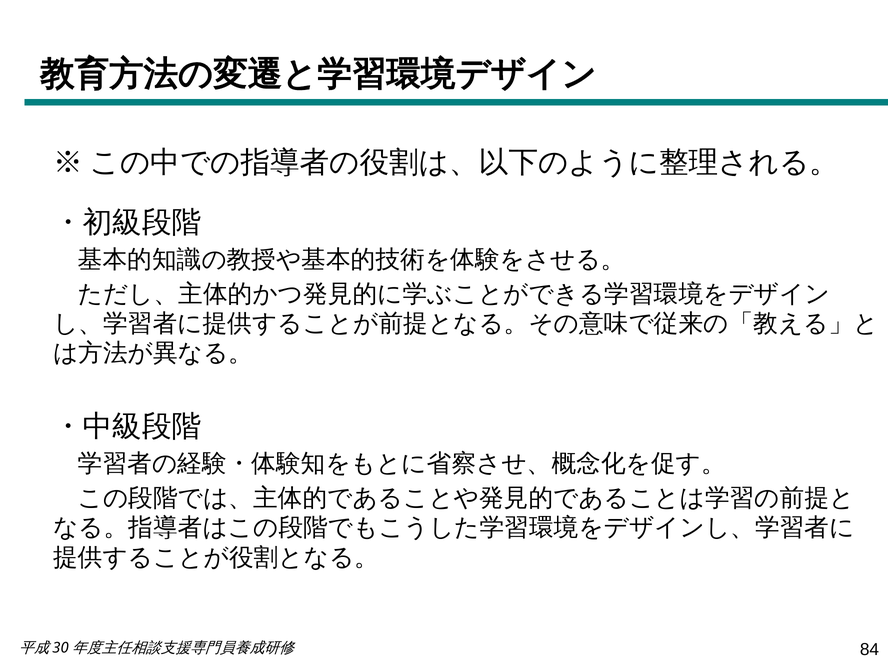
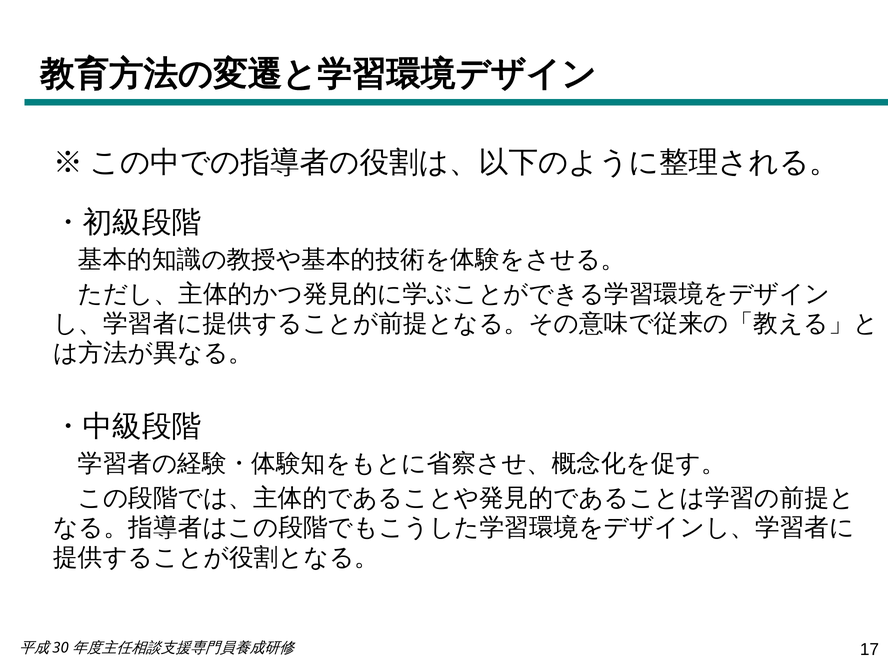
84: 84 -> 17
